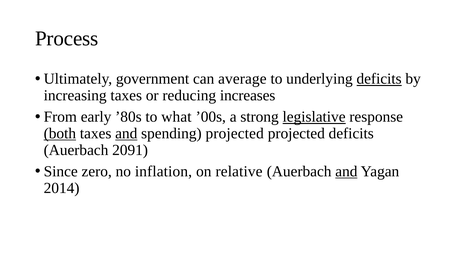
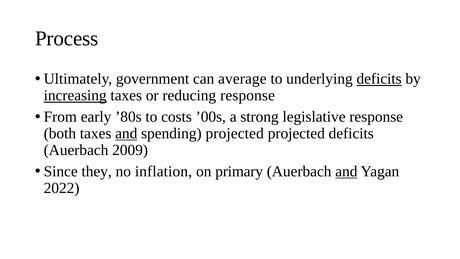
increasing underline: none -> present
reducing increases: increases -> response
what: what -> costs
legislative underline: present -> none
both underline: present -> none
2091: 2091 -> 2009
zero: zero -> they
relative: relative -> primary
2014: 2014 -> 2022
